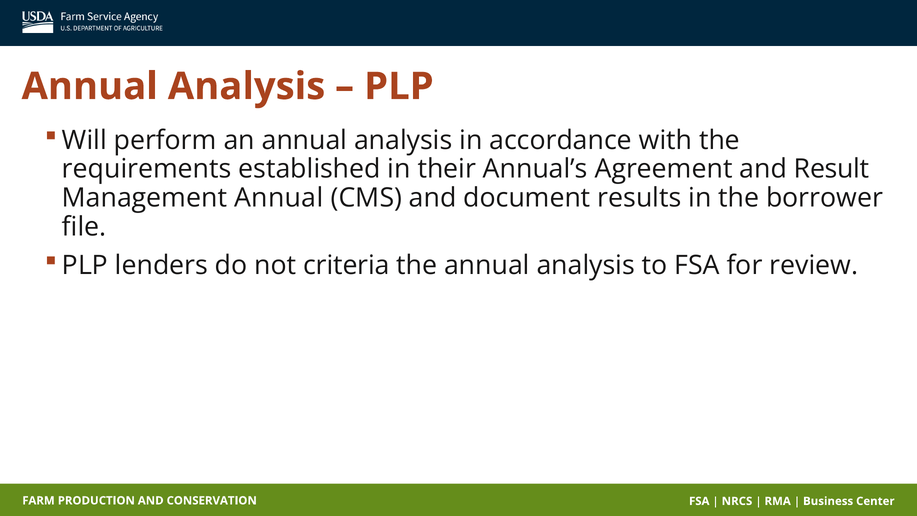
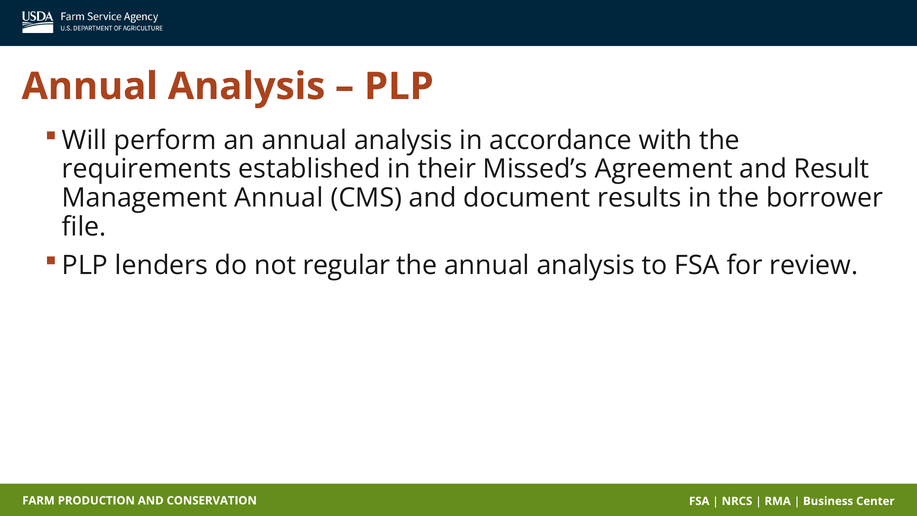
Annual’s: Annual’s -> Missed’s
criteria: criteria -> regular
